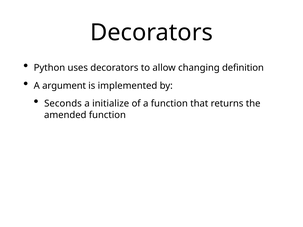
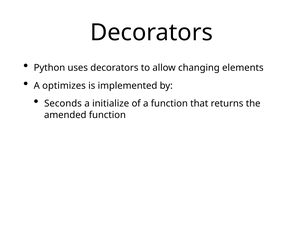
definition: definition -> elements
argument: argument -> optimizes
